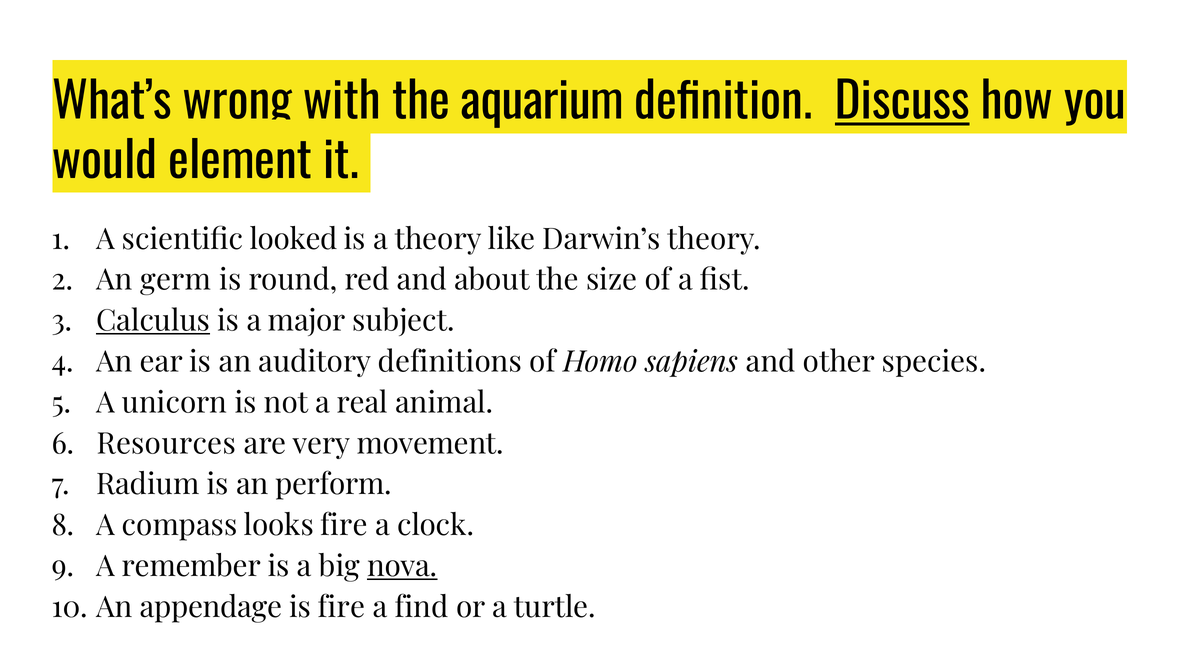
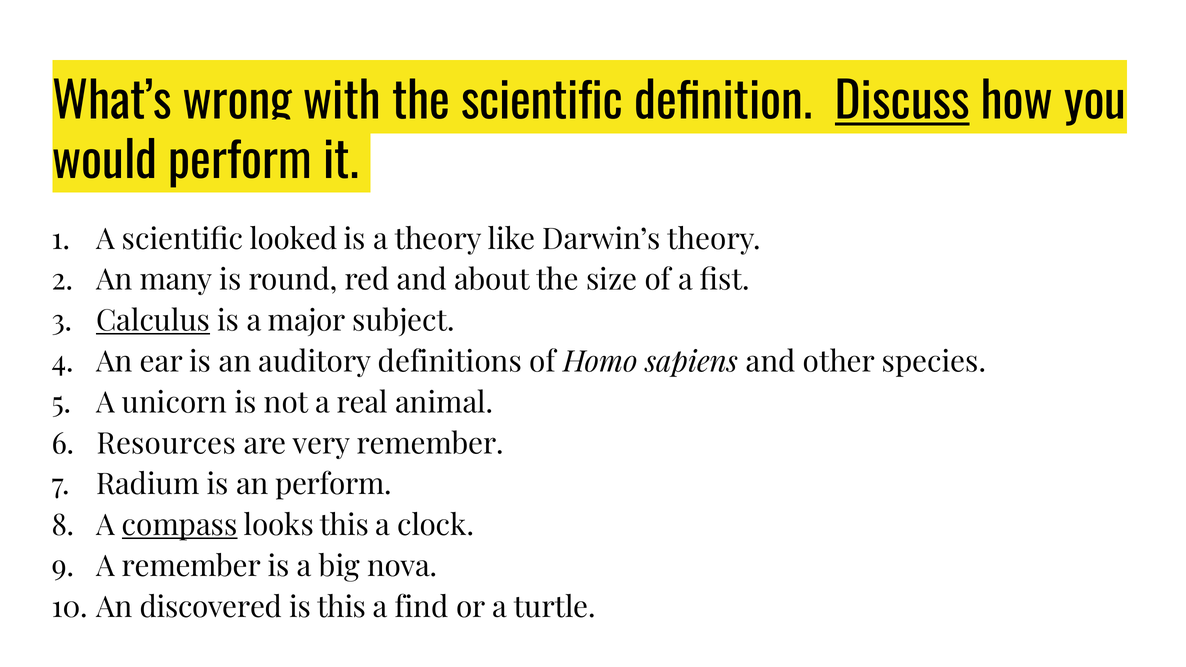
the aquarium: aquarium -> scientific
would element: element -> perform
germ: germ -> many
very movement: movement -> remember
compass underline: none -> present
looks fire: fire -> this
nova underline: present -> none
appendage: appendage -> discovered
is fire: fire -> this
